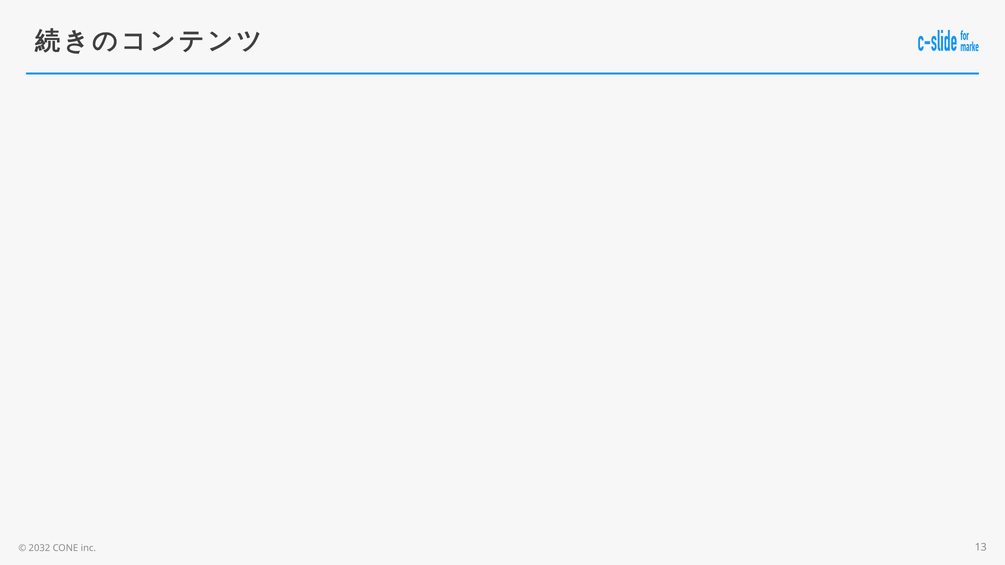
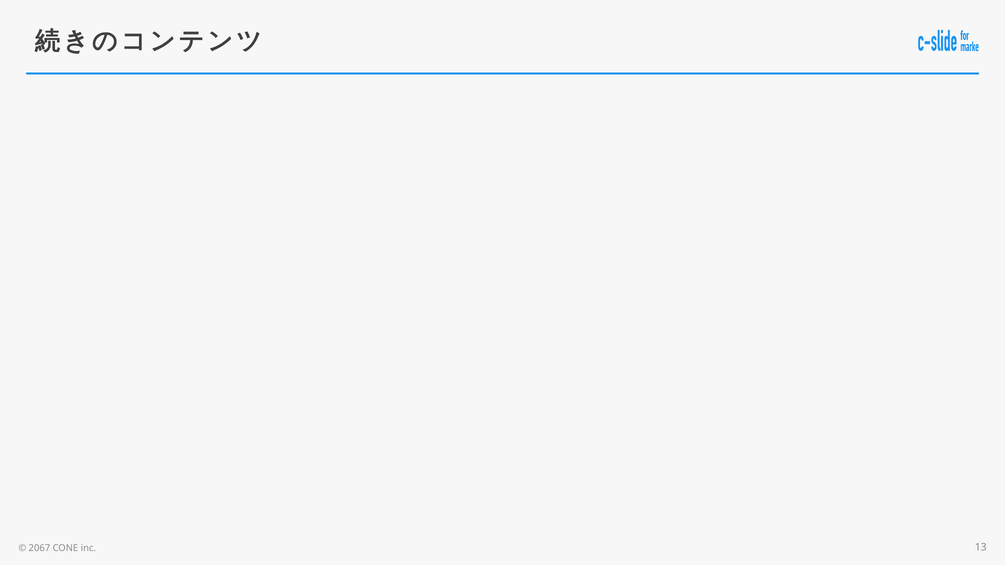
2032: 2032 -> 2067
